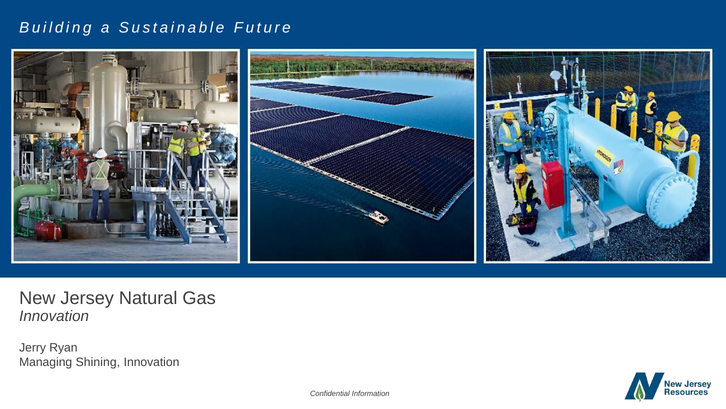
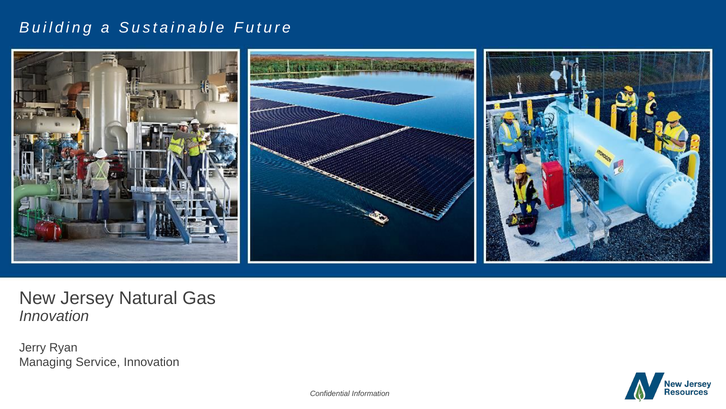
Shining: Shining -> Service
